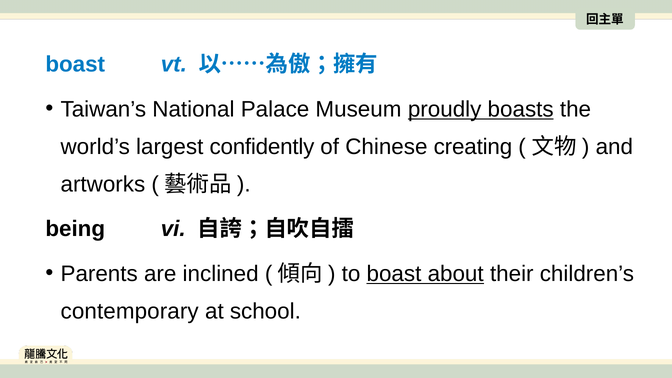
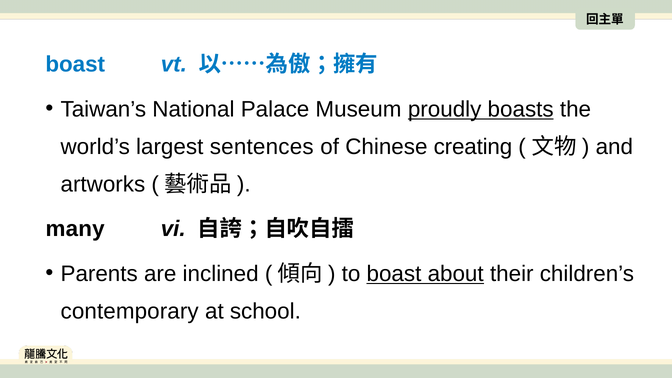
confidently: confidently -> sentences
being: being -> many
